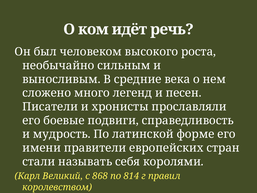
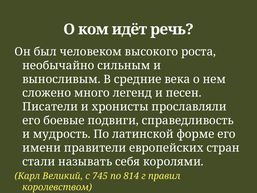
868: 868 -> 745
